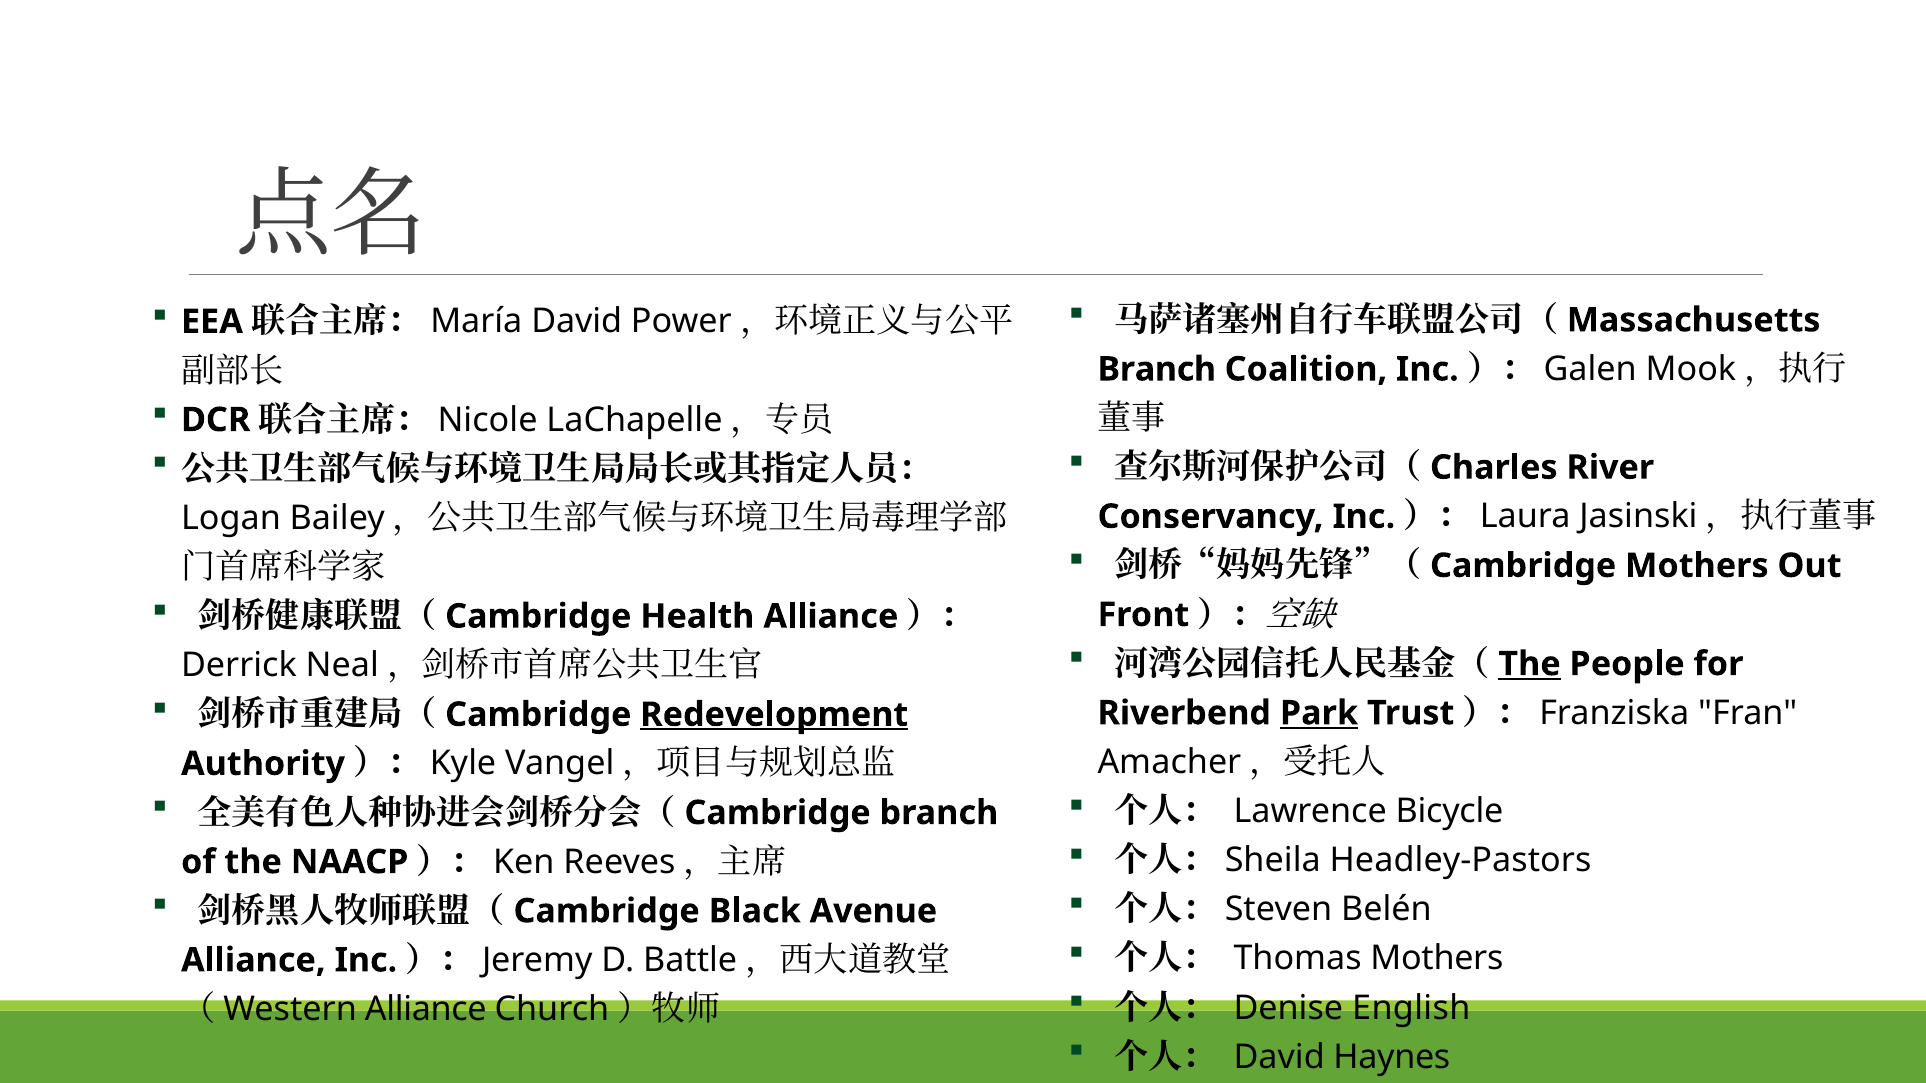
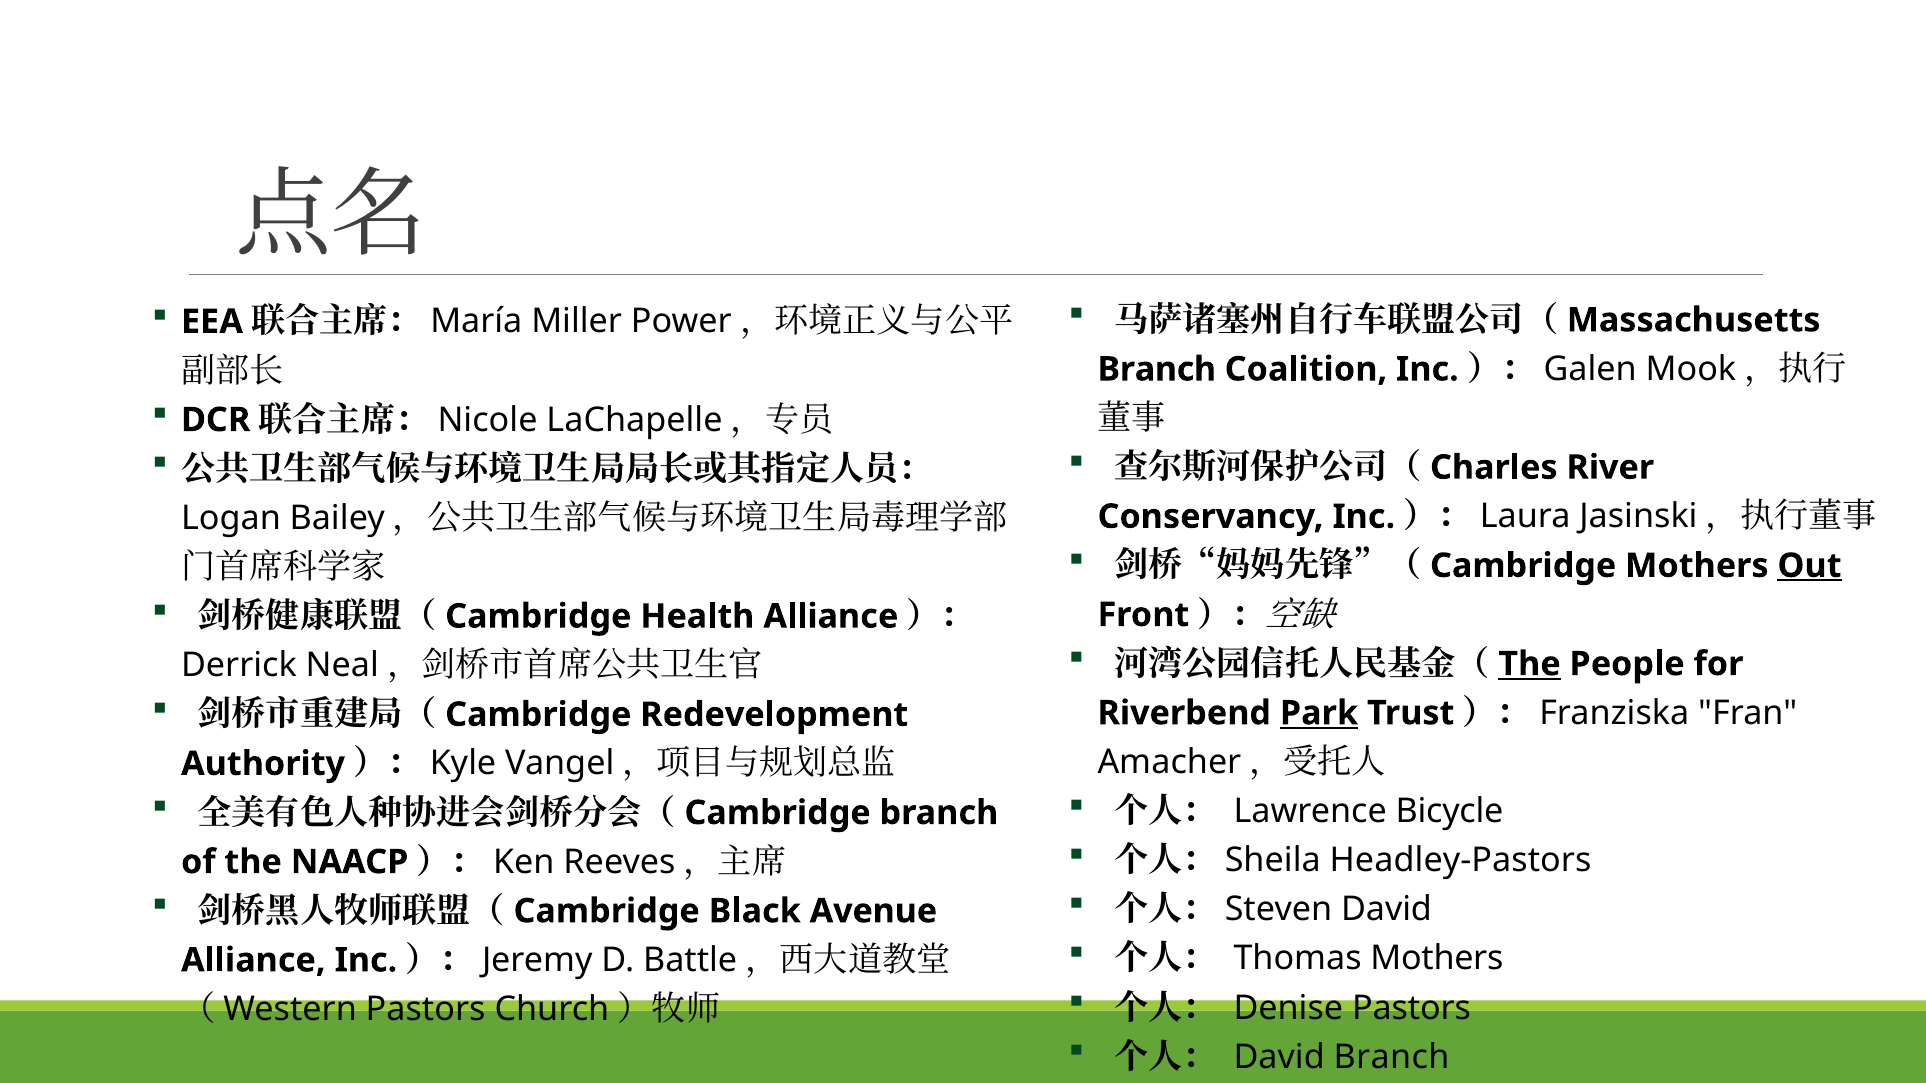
David at (577, 322): David -> Miller
Out underline: none -> present
Redevelopment underline: present -> none
Belén at (1386, 910): Belén -> David
Denise English: English -> Pastors
Alliance at (426, 1010): Alliance -> Pastors
David Haynes: Haynes -> Branch
